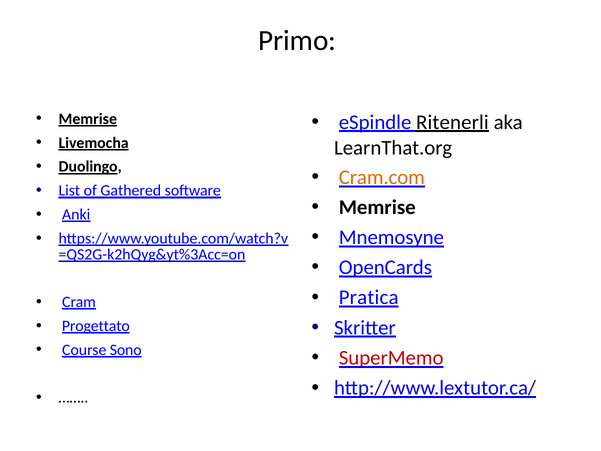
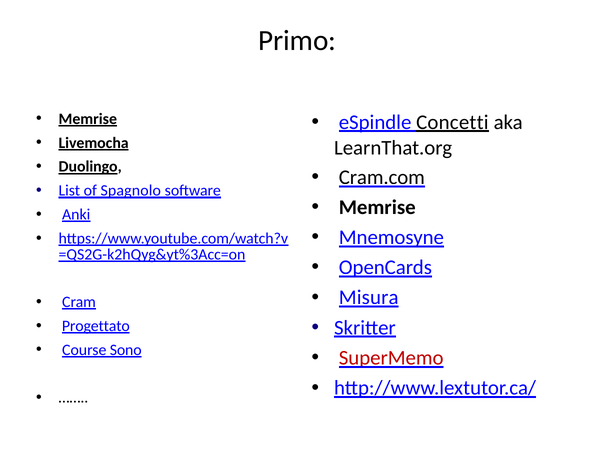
Ritenerli: Ritenerli -> Concetti
Cram.com colour: orange -> black
Gathered: Gathered -> Spagnolo
Pratica: Pratica -> Misura
